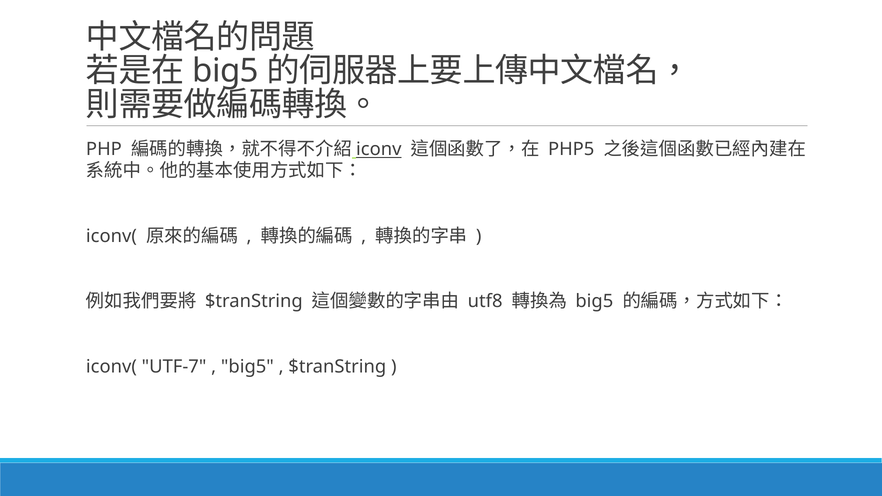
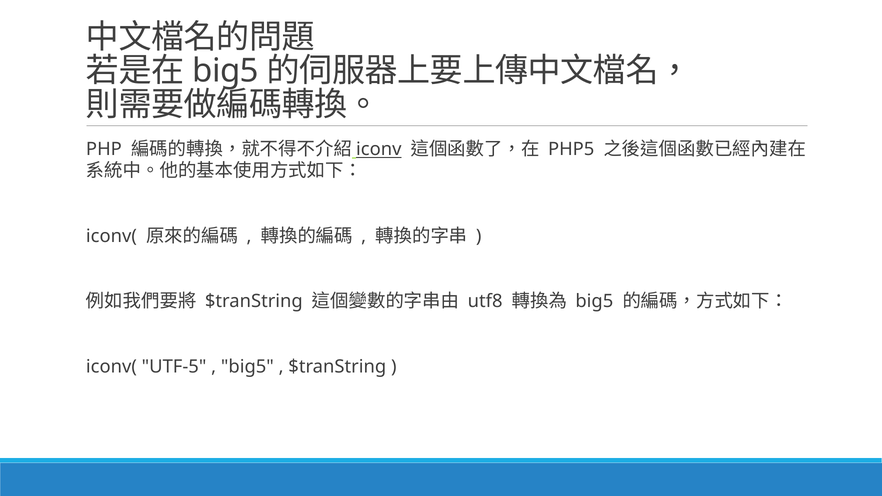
UTF-7: UTF-7 -> UTF-5
